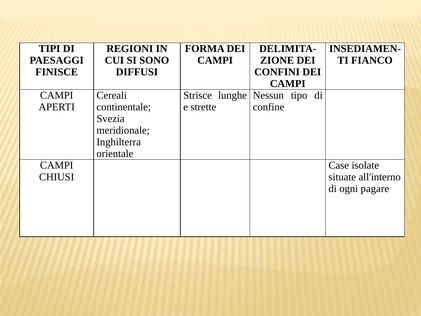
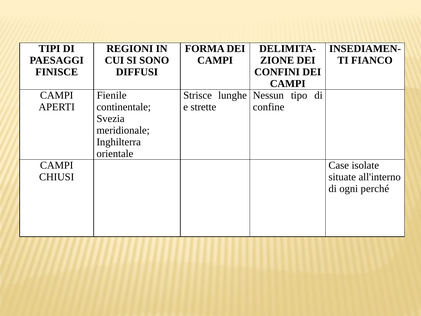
Cereali: Cereali -> Fienile
pagare: pagare -> perché
